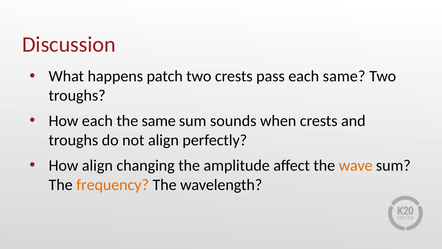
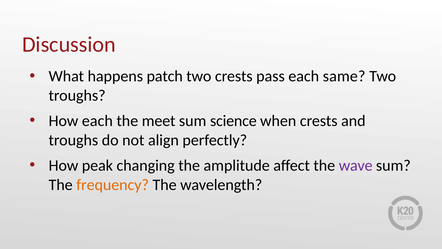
the same: same -> meet
sounds: sounds -> science
How align: align -> peak
wave colour: orange -> purple
